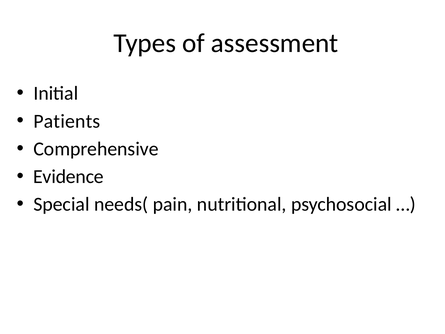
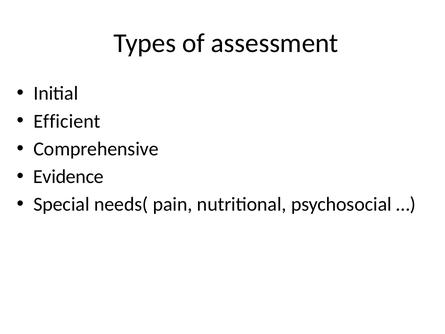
Patients: Patients -> Efficient
